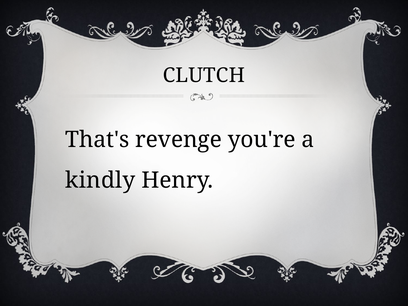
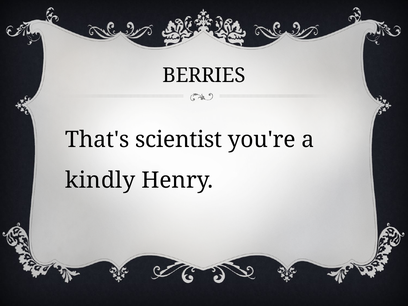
CLUTCH: CLUTCH -> BERRIES
revenge: revenge -> scientist
